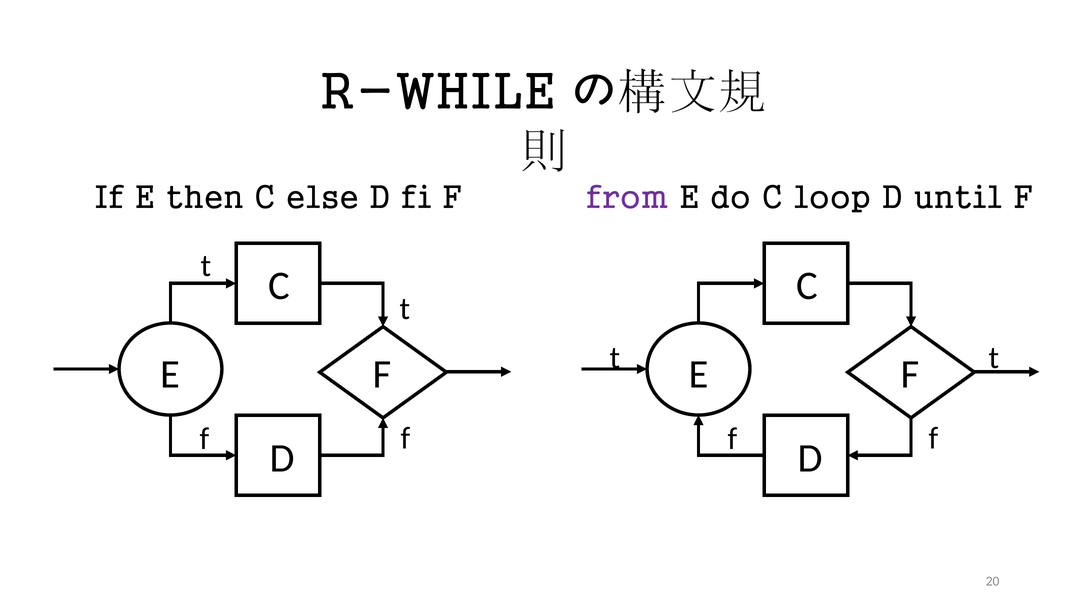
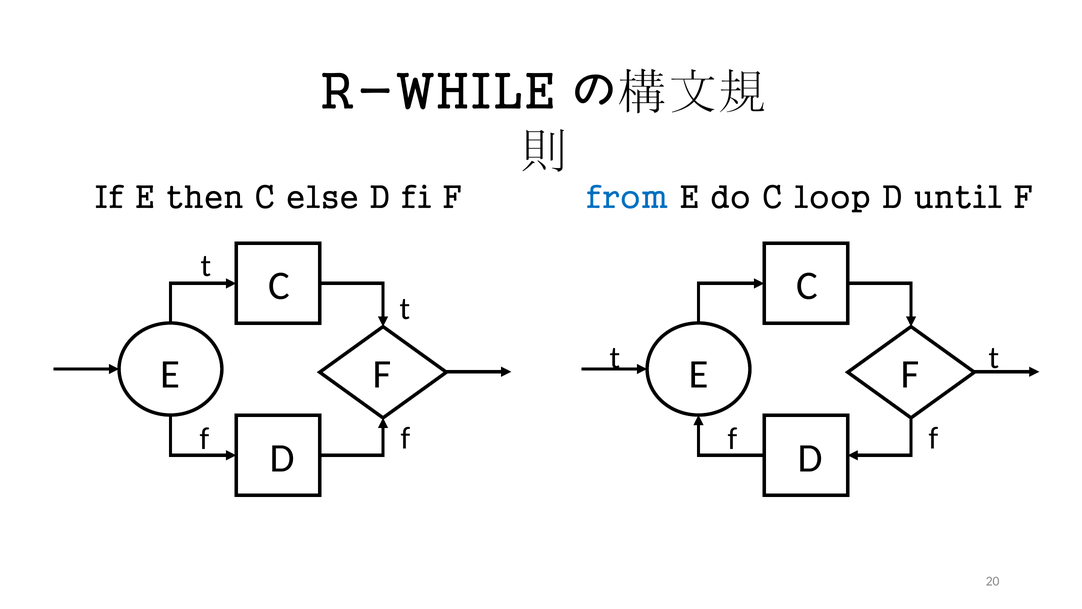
from colour: purple -> blue
